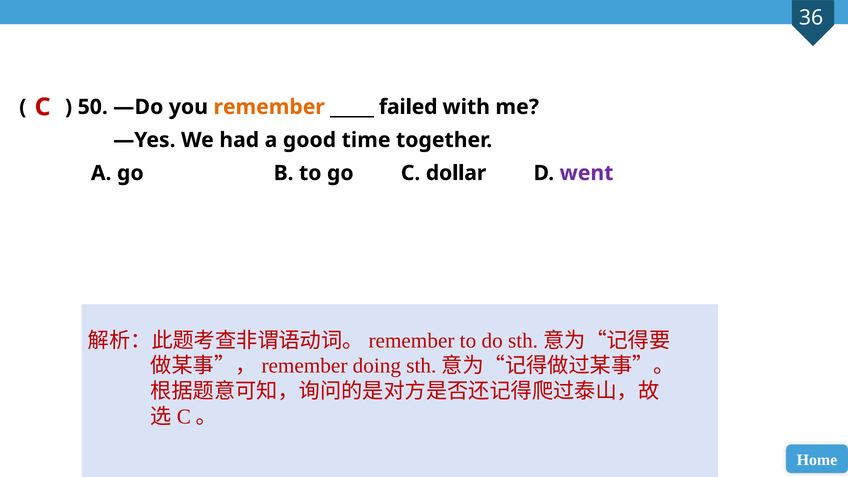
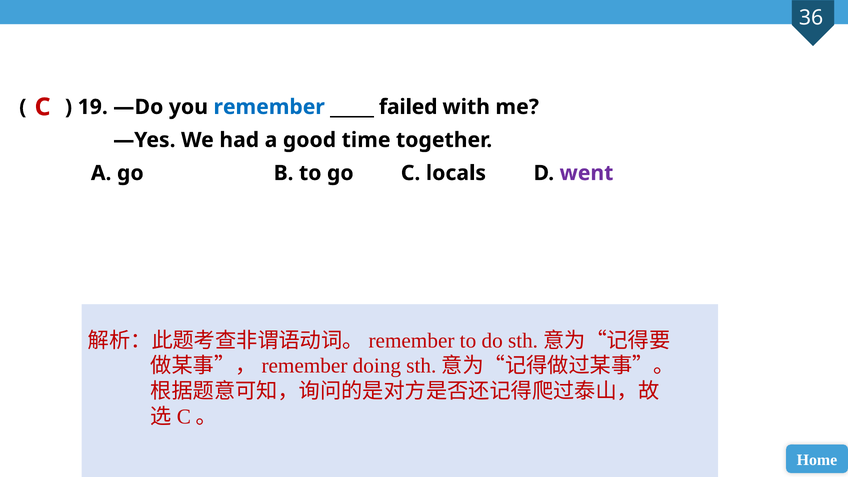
50: 50 -> 19
remember colour: orange -> blue
dollar: dollar -> locals
